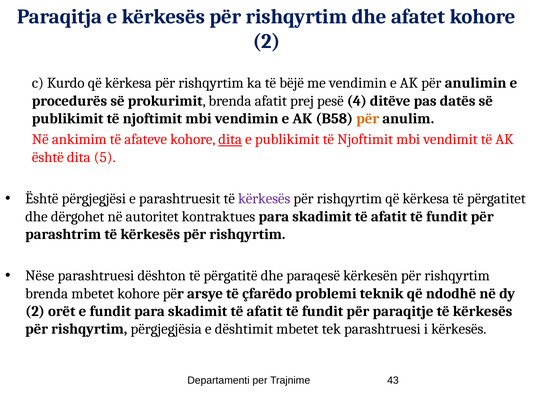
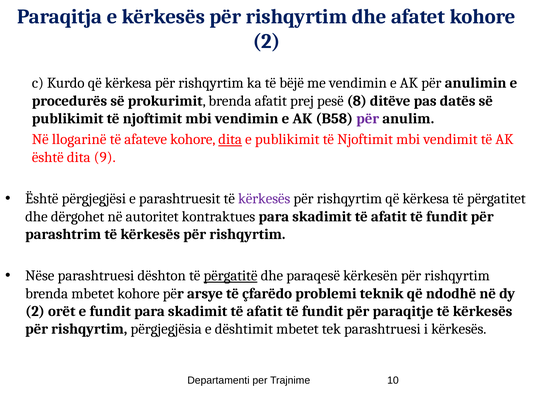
4: 4 -> 8
për at (368, 119) colour: orange -> purple
ankimim: ankimim -> llogarinë
5: 5 -> 9
përgatitë underline: none -> present
43: 43 -> 10
